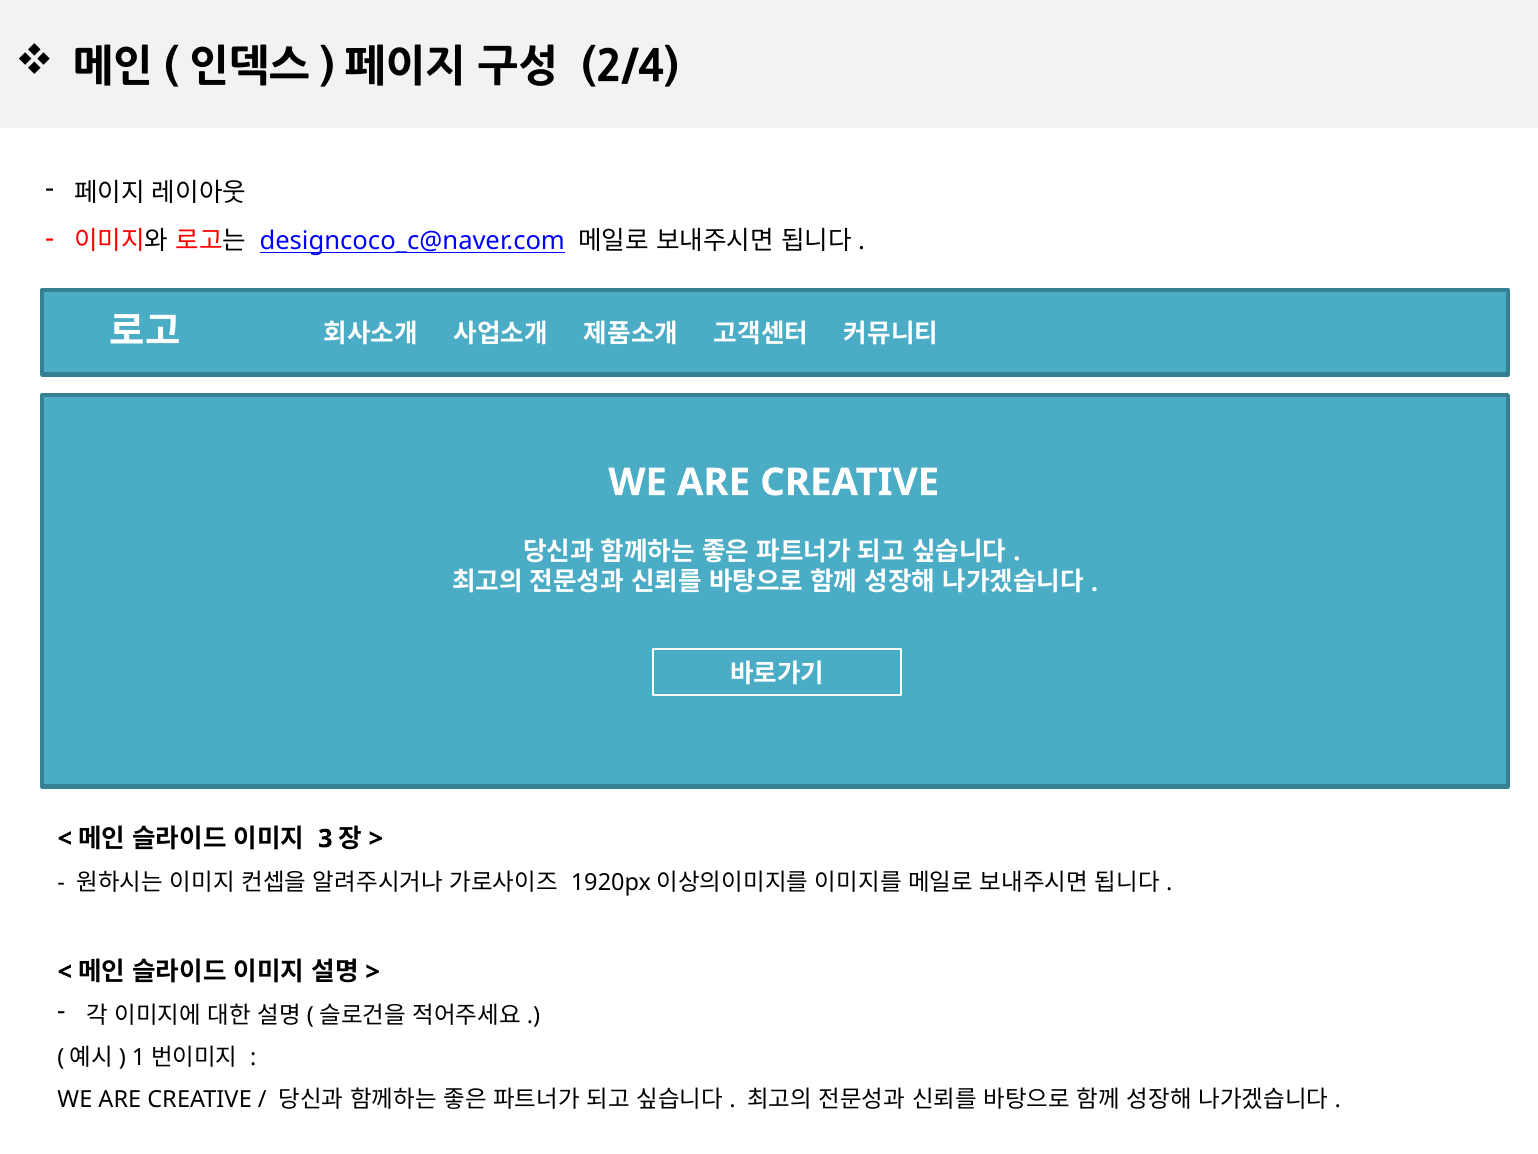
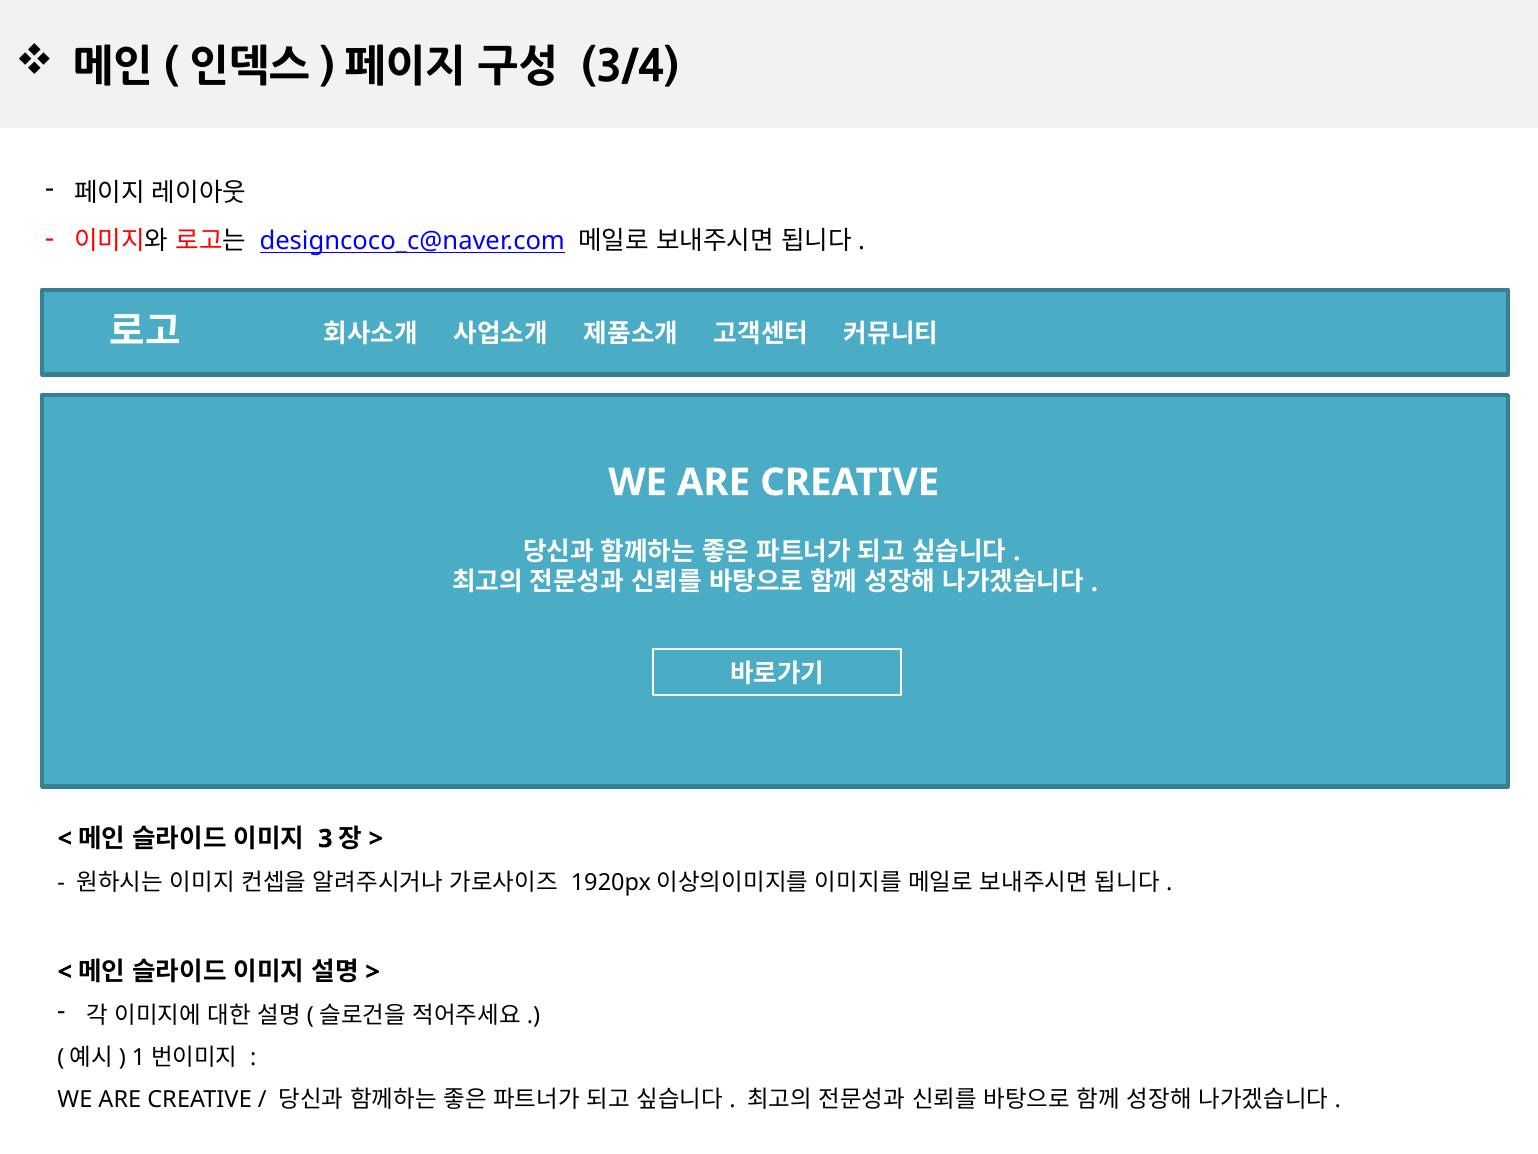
2/4: 2/4 -> 3/4
